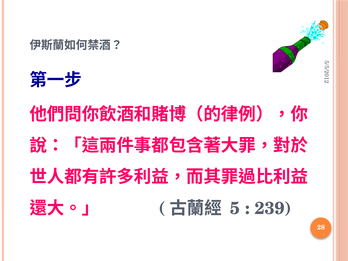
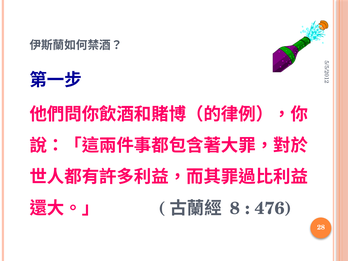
5 at (235, 208): 5 -> 8
239: 239 -> 476
